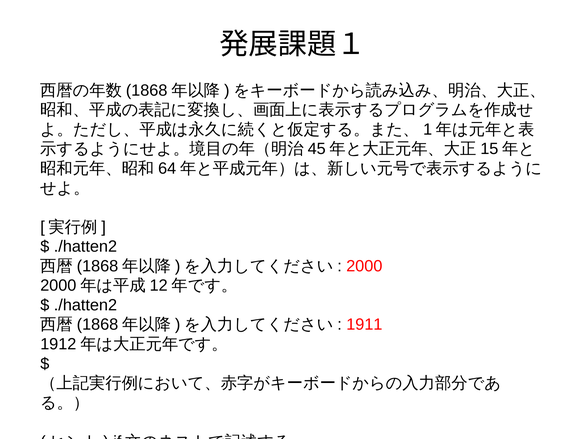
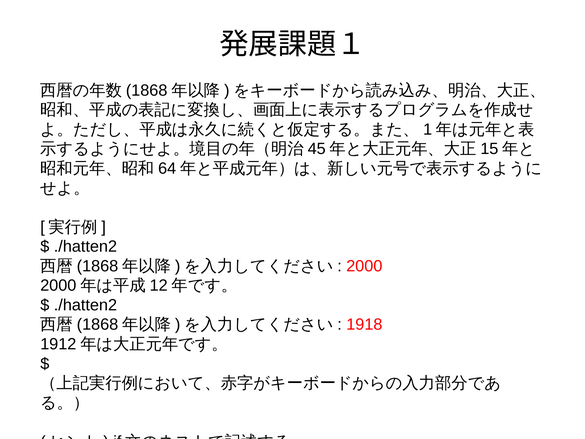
1911: 1911 -> 1918
